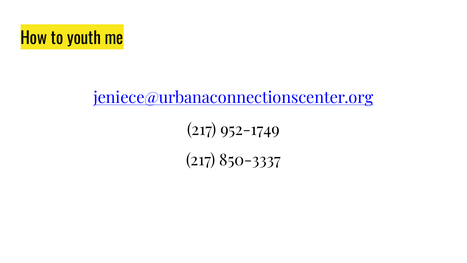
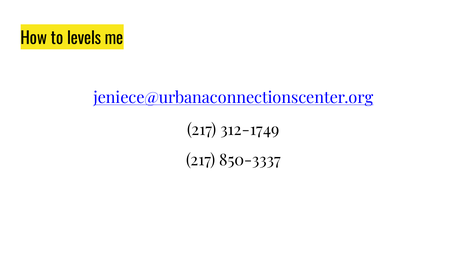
youth: youth -> levels
952-1749: 952-1749 -> 312-1749
